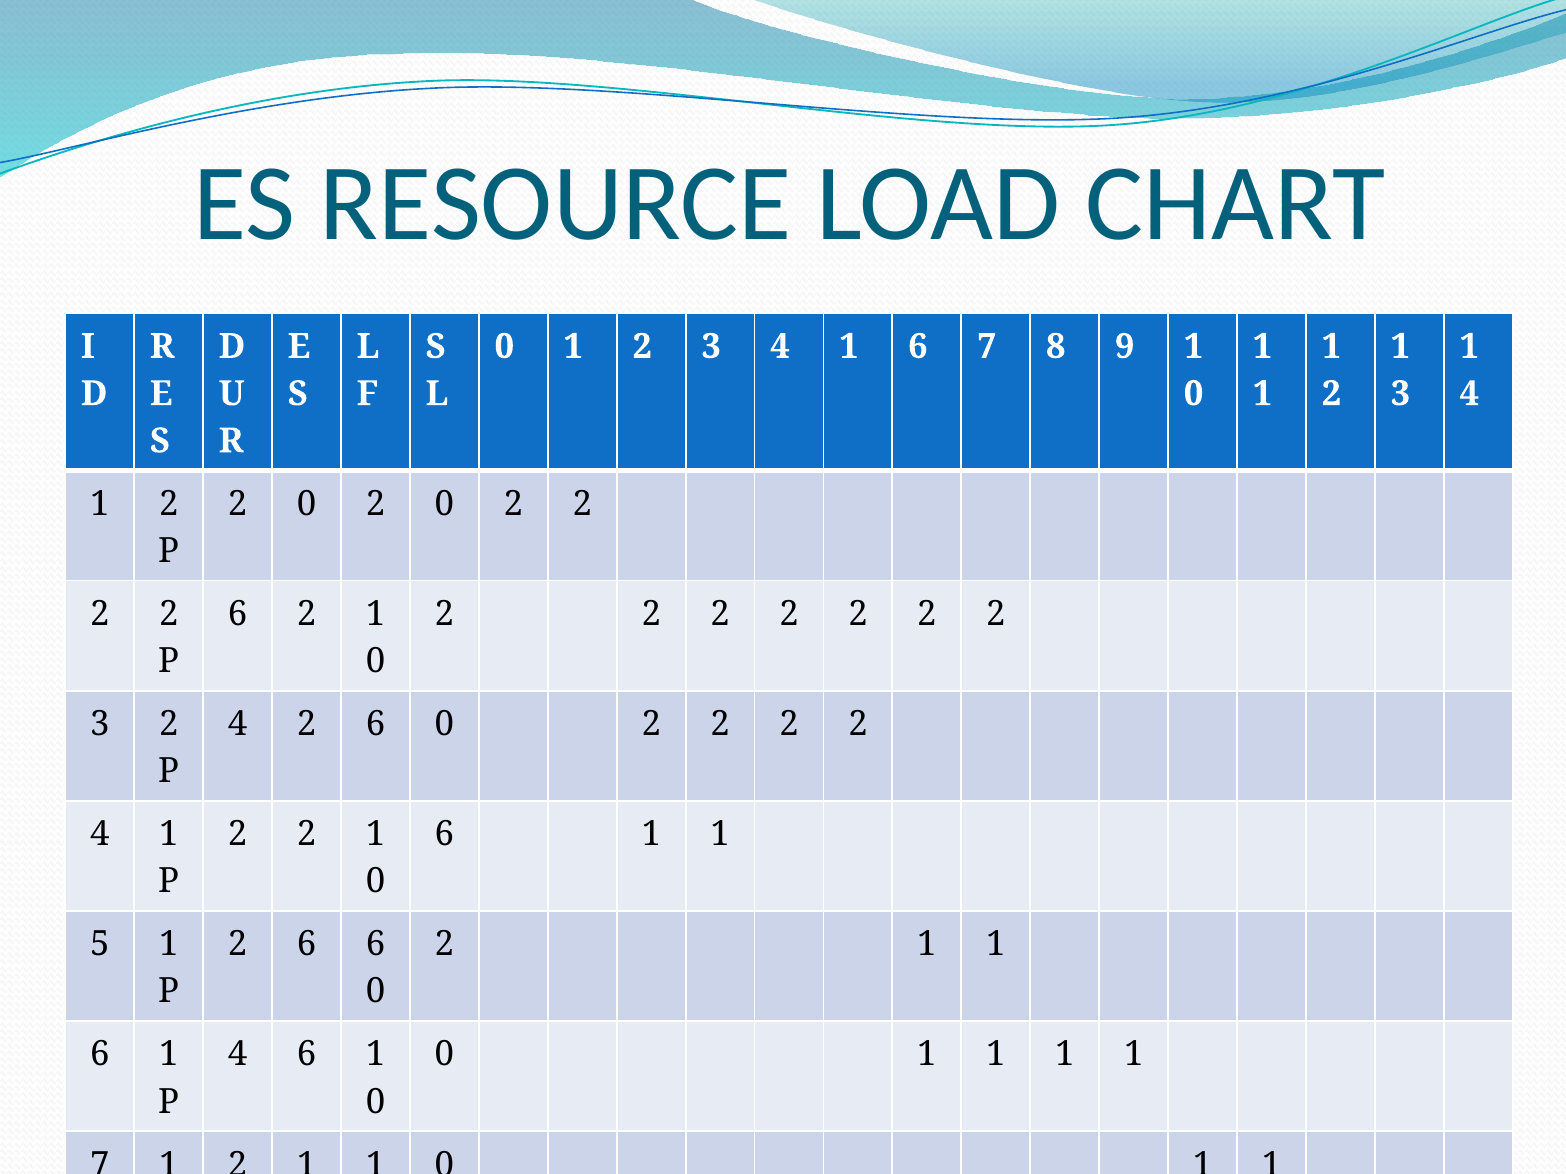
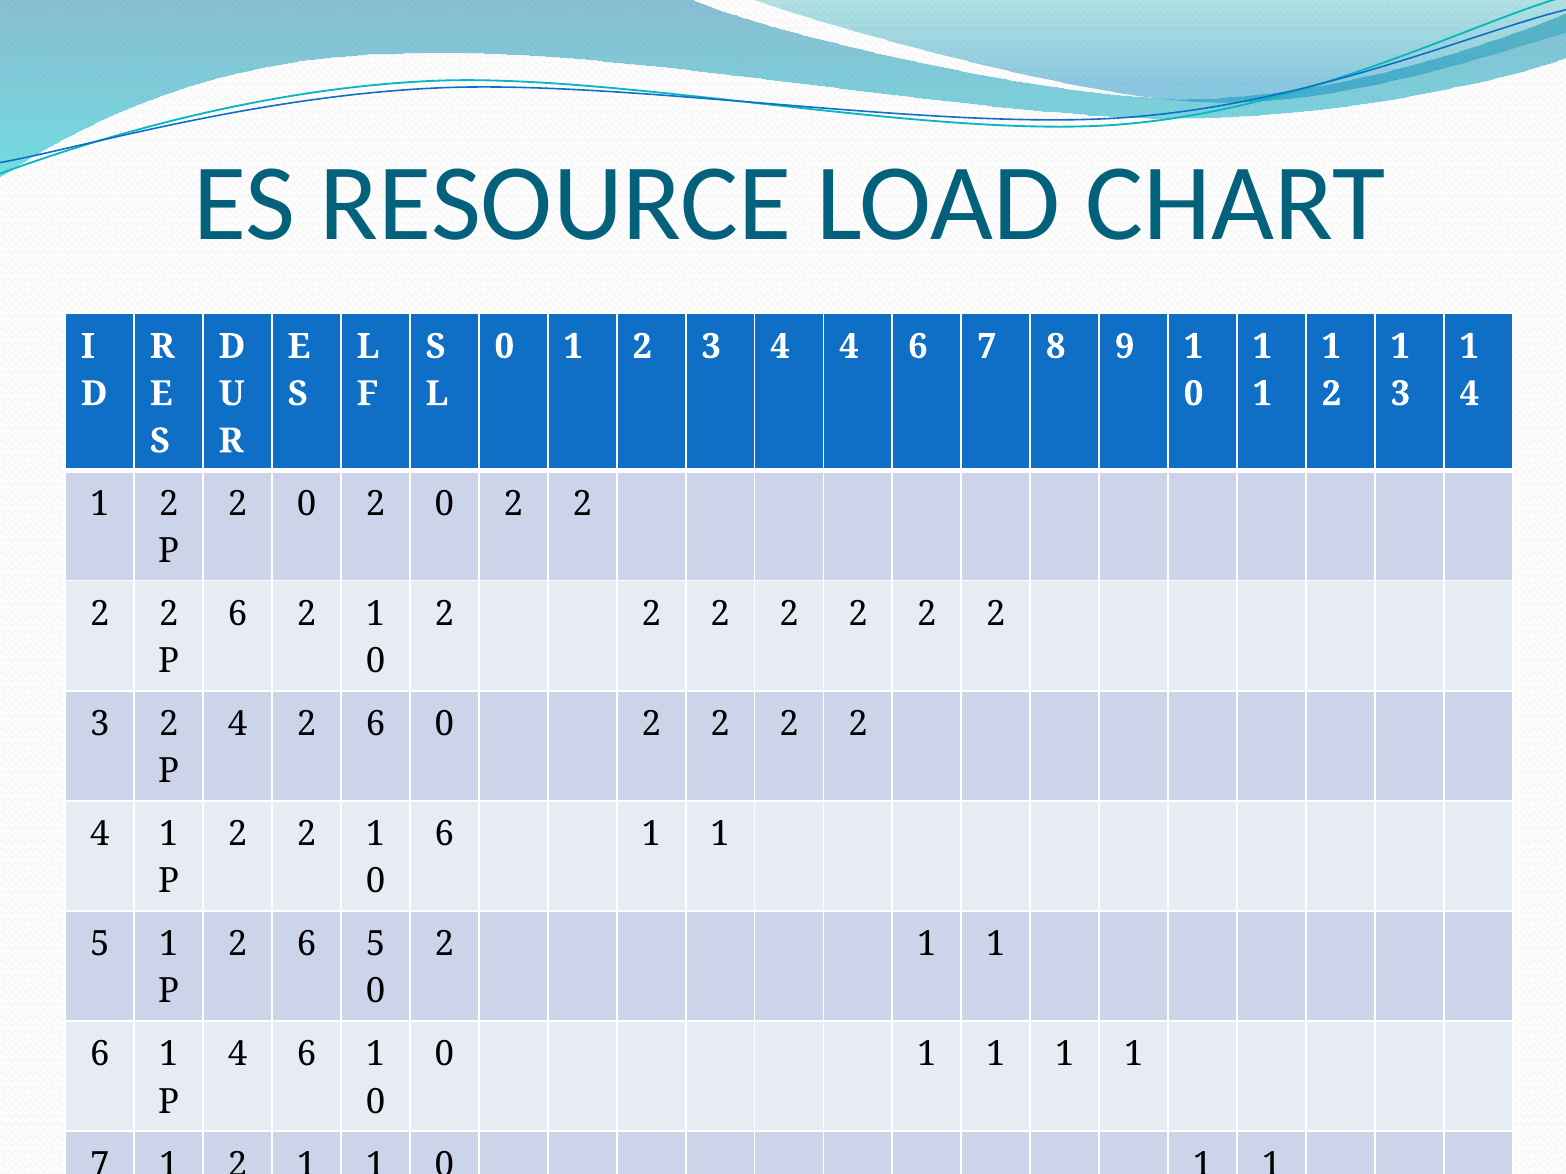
3 4 1: 1 -> 4
6 6: 6 -> 5
